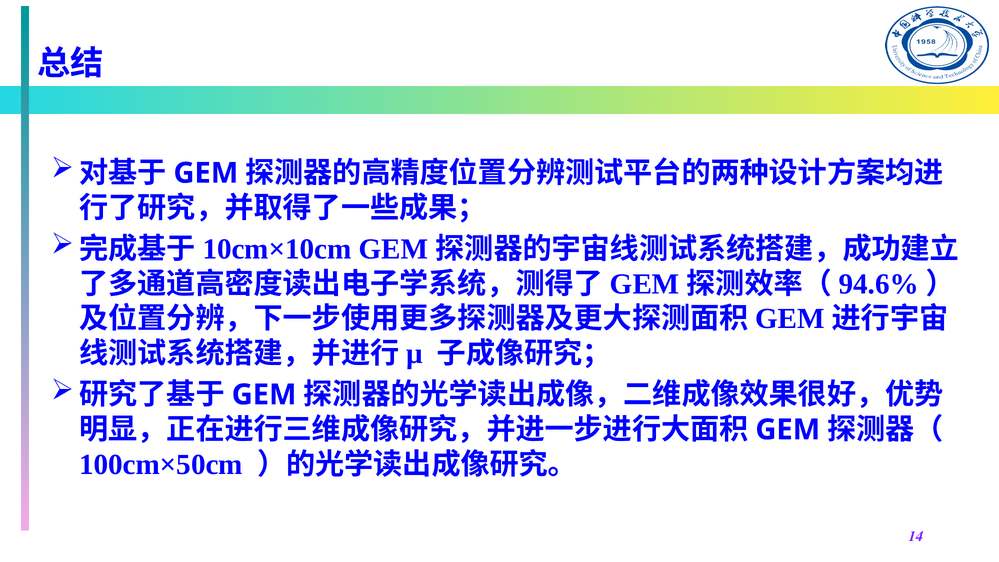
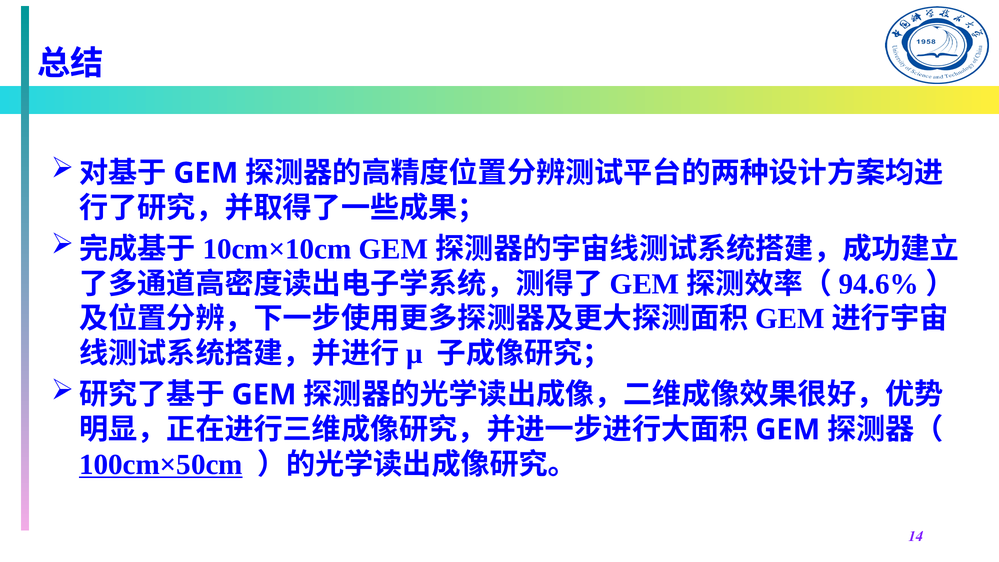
100cm×50cm underline: none -> present
